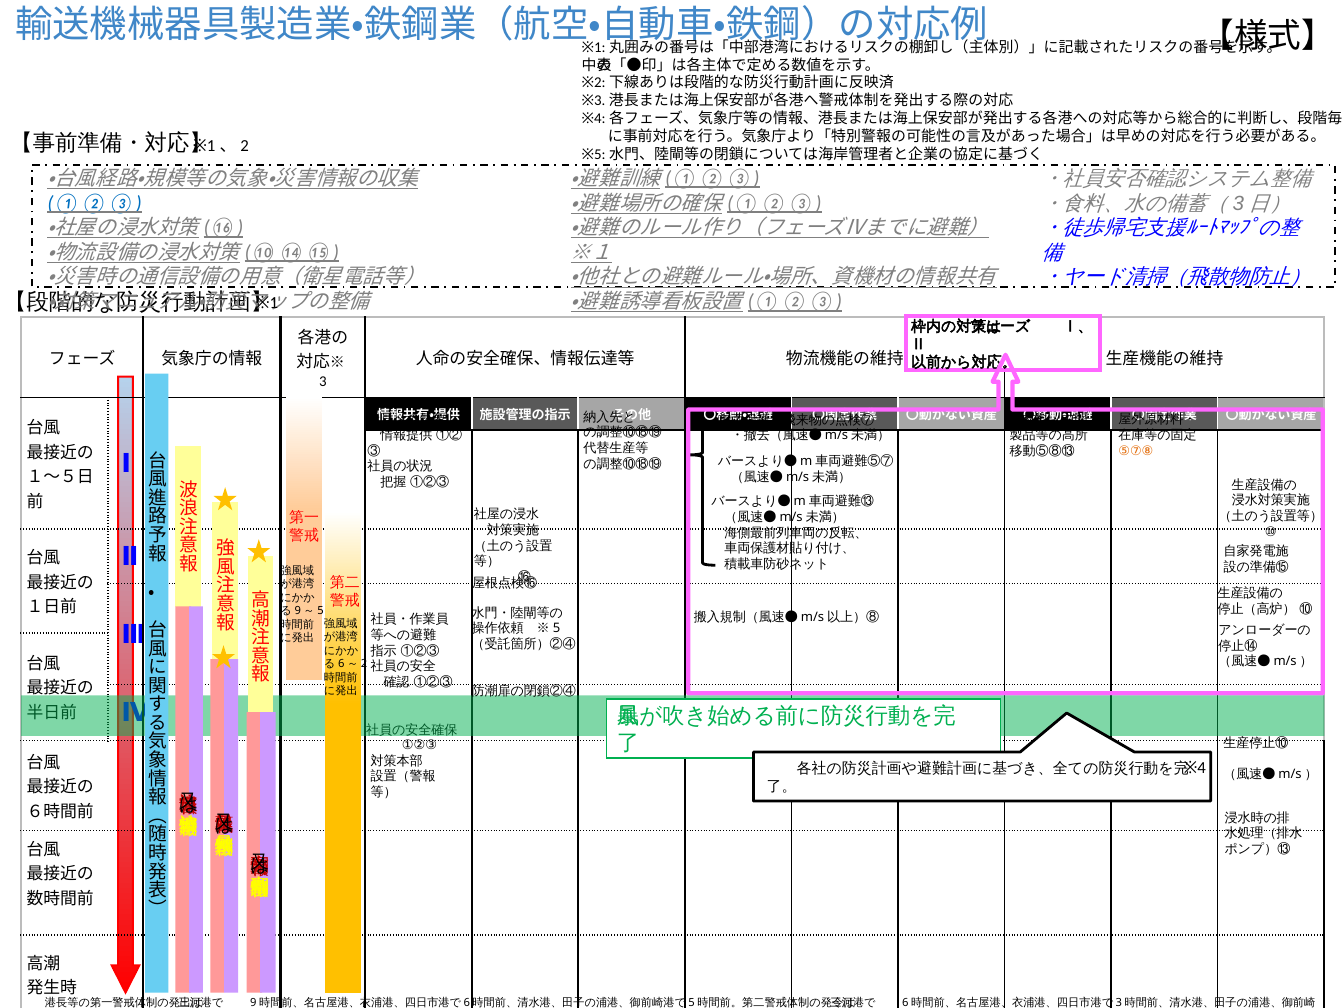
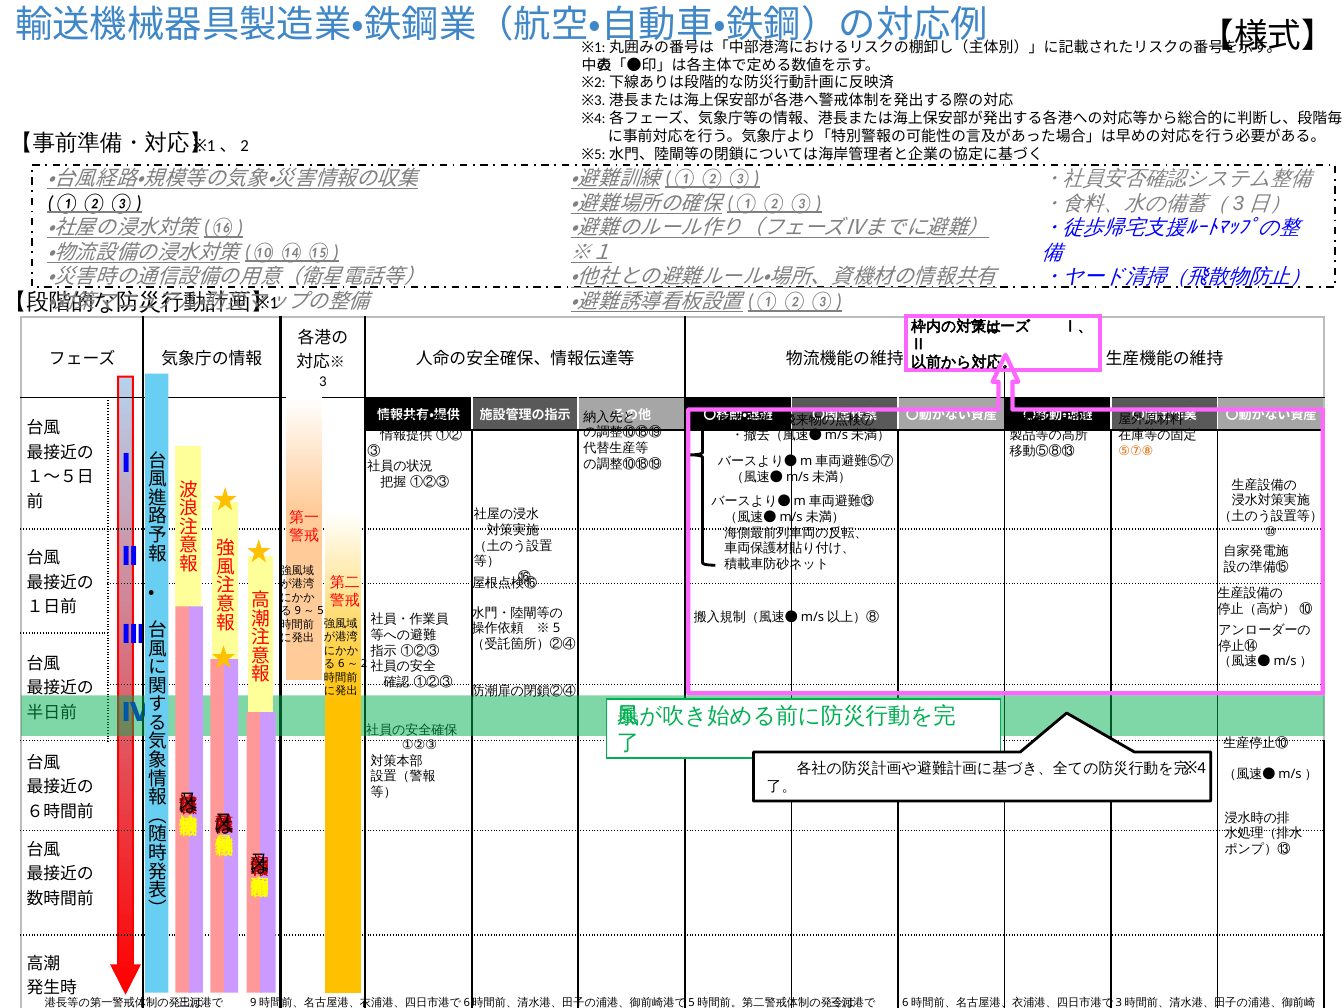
①②③ at (95, 203) colour: blue -> black
